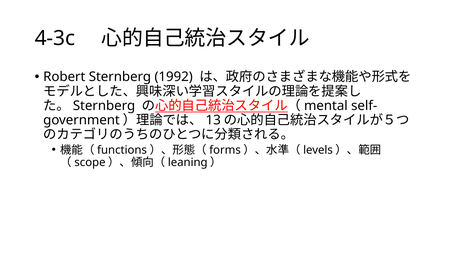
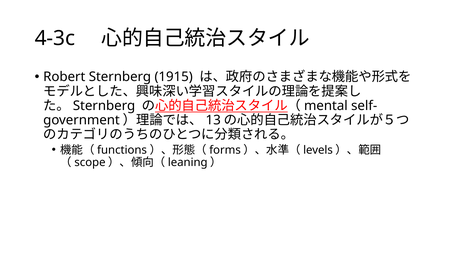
1992: 1992 -> 1915
